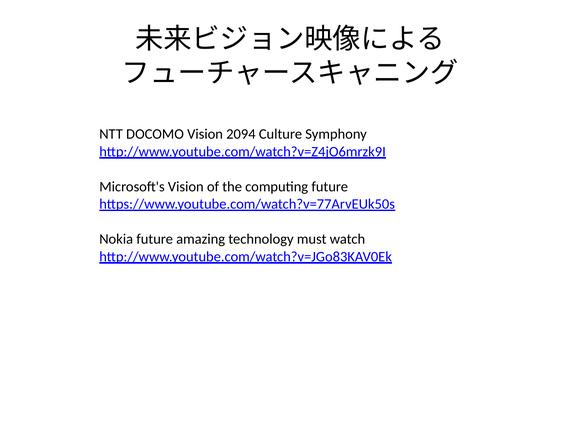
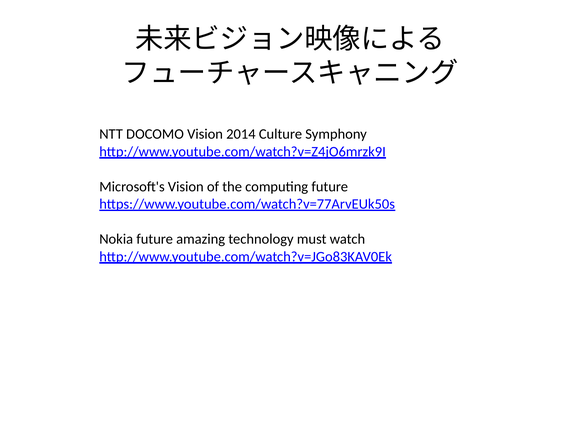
2094: 2094 -> 2014
